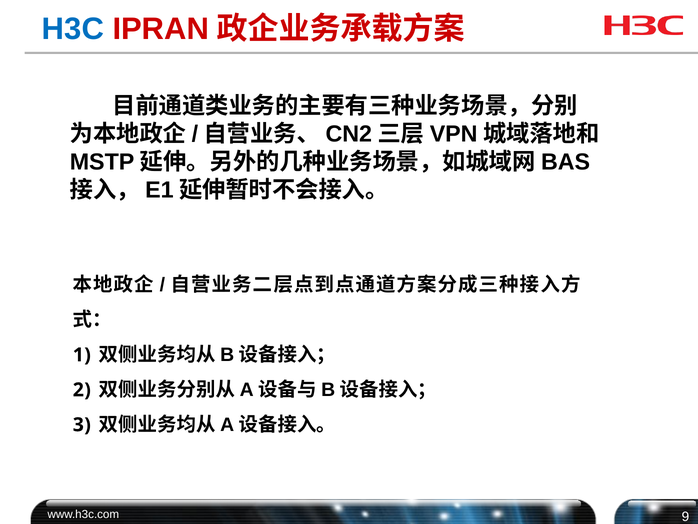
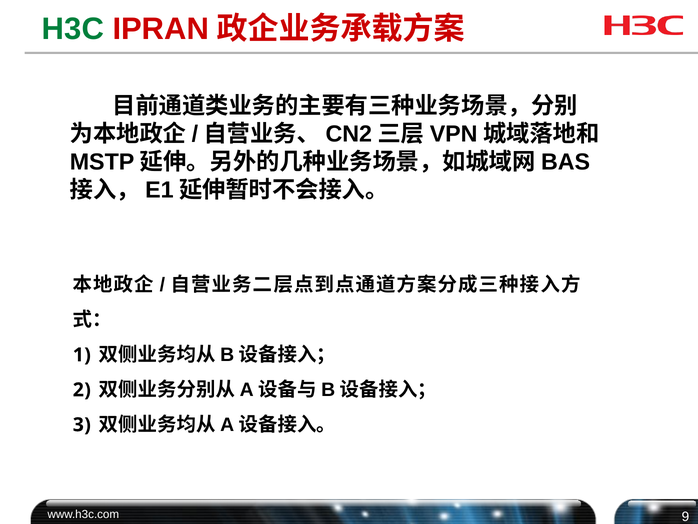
H3C colour: blue -> green
